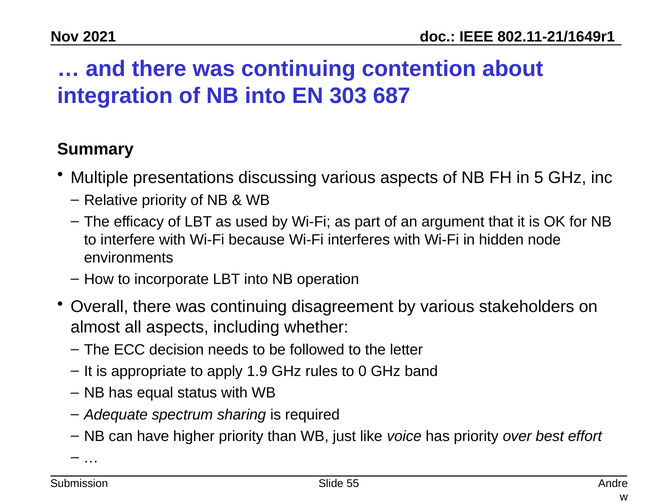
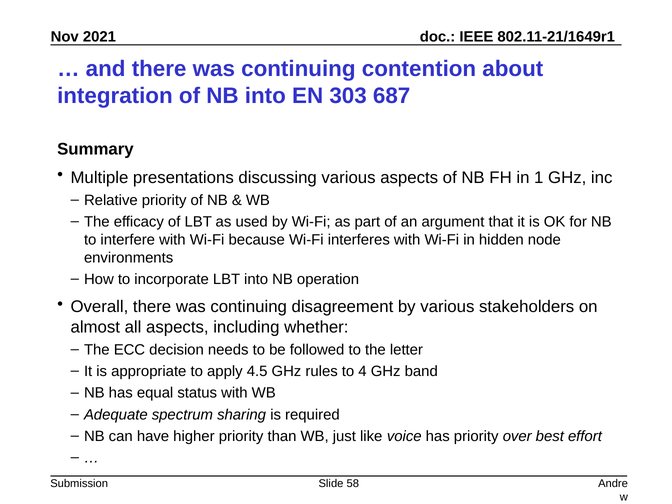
5: 5 -> 1
1.9: 1.9 -> 4.5
0: 0 -> 4
55: 55 -> 58
